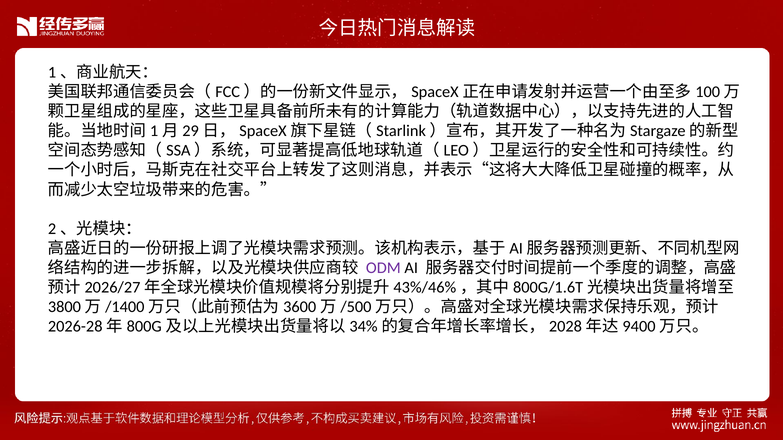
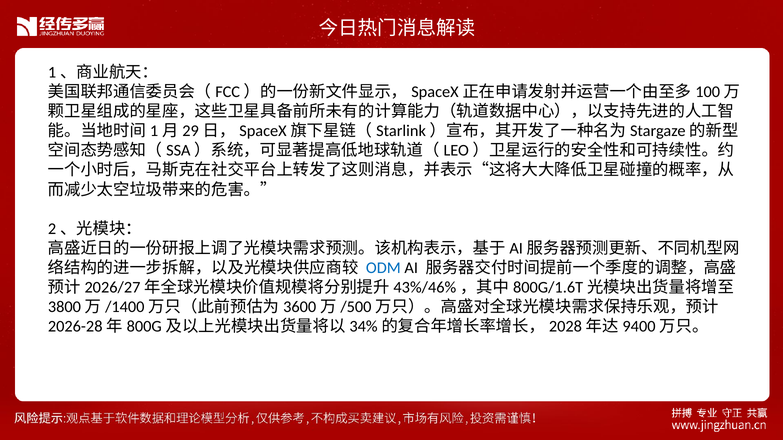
ODM colour: purple -> blue
